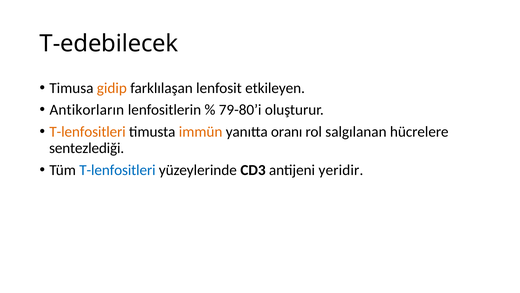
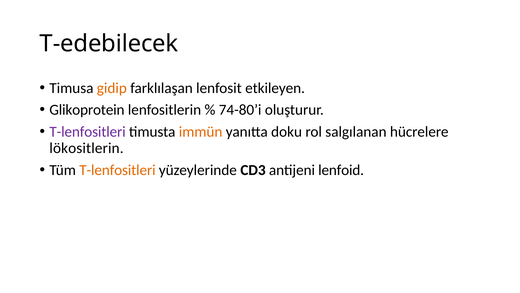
Antikorların: Antikorların -> Glikoprotein
79-80’i: 79-80’i -> 74-80’i
T-lenfositleri at (88, 132) colour: orange -> purple
oranı: oranı -> doku
sentezlediği: sentezlediği -> lökositlerin
T-lenfositleri at (117, 170) colour: blue -> orange
yeridir: yeridir -> lenfoid
